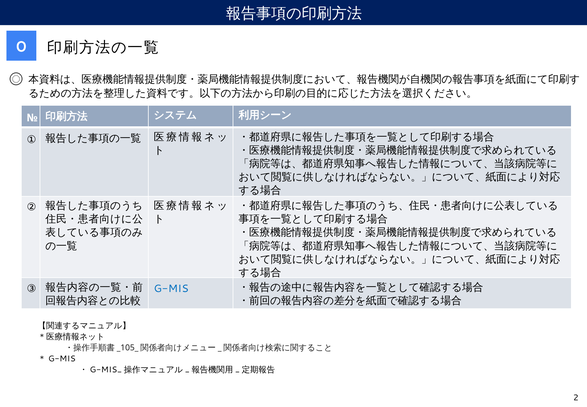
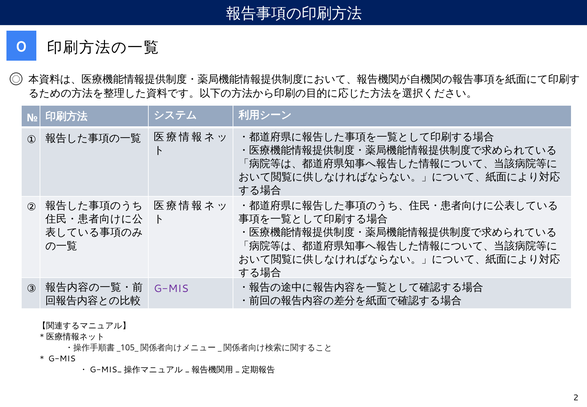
G-MIS colour: blue -> purple
